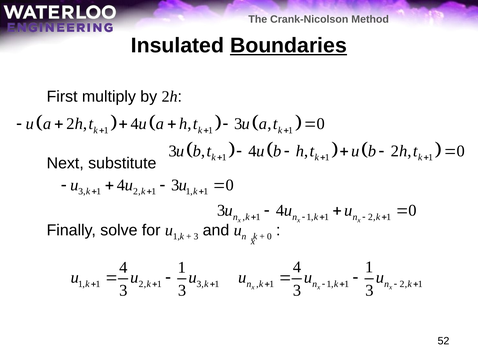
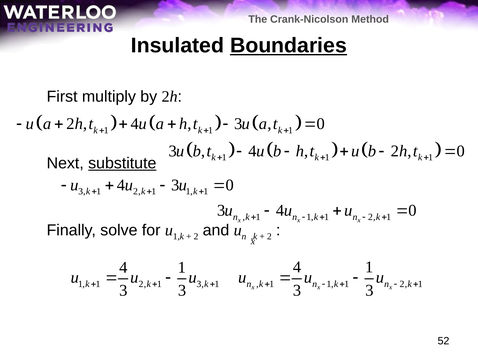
substitute underline: none -> present
3 at (196, 237): 3 -> 2
0 at (269, 237): 0 -> 2
